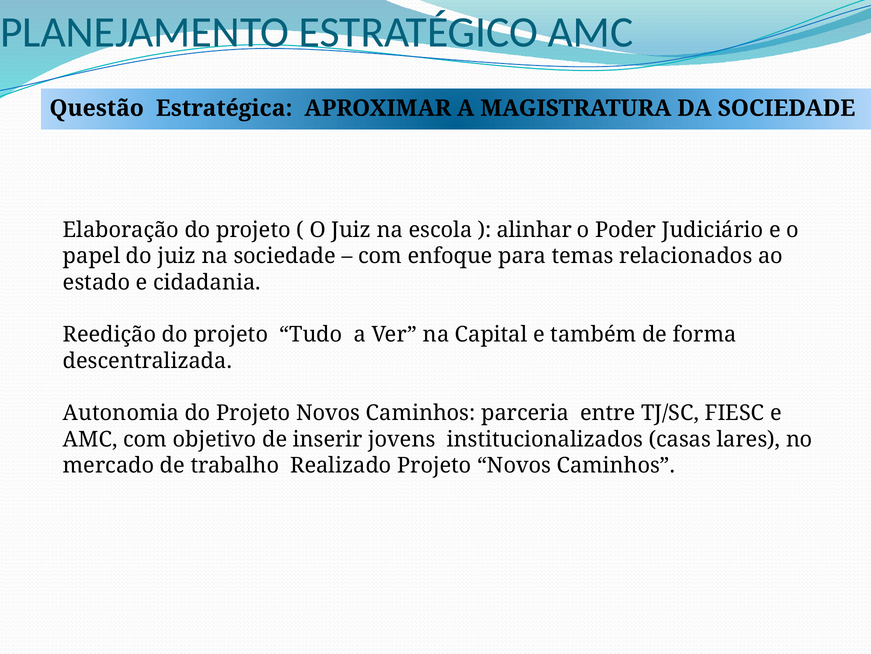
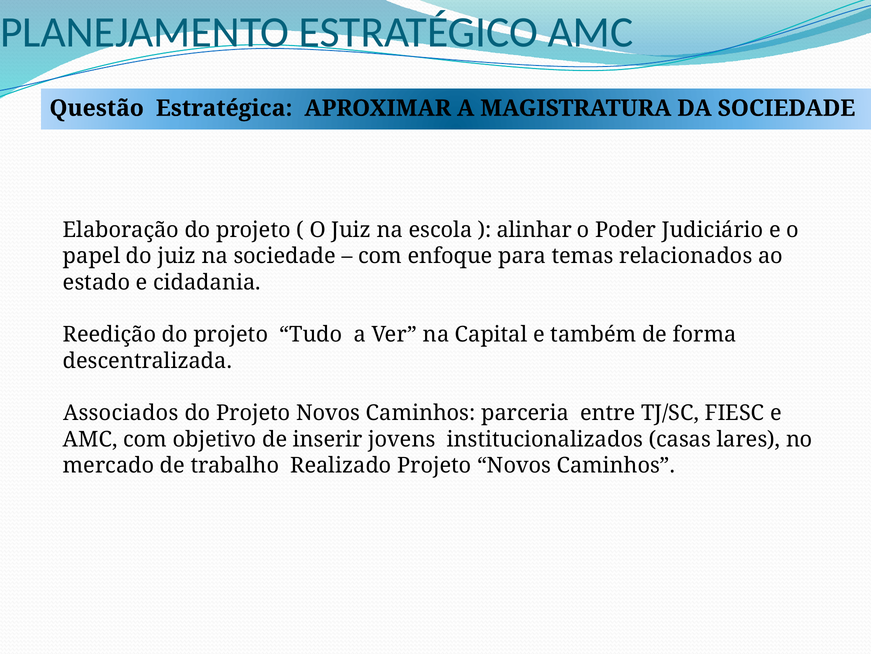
Autonomia: Autonomia -> Associados
